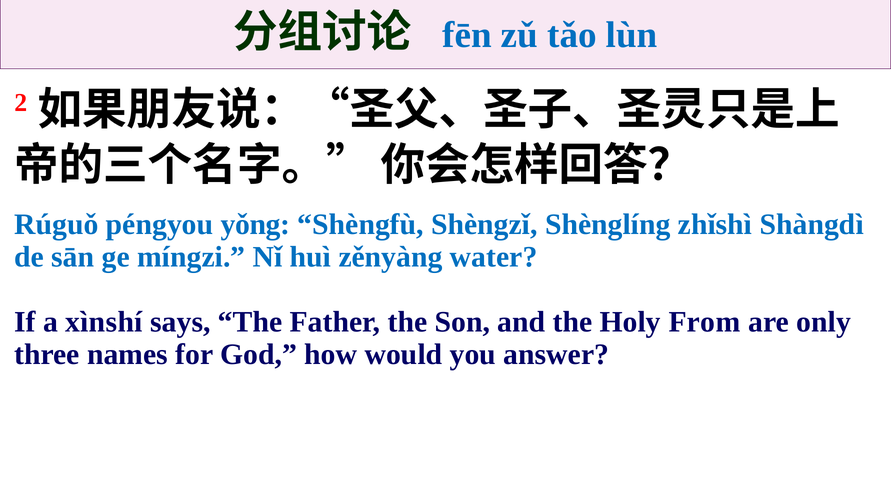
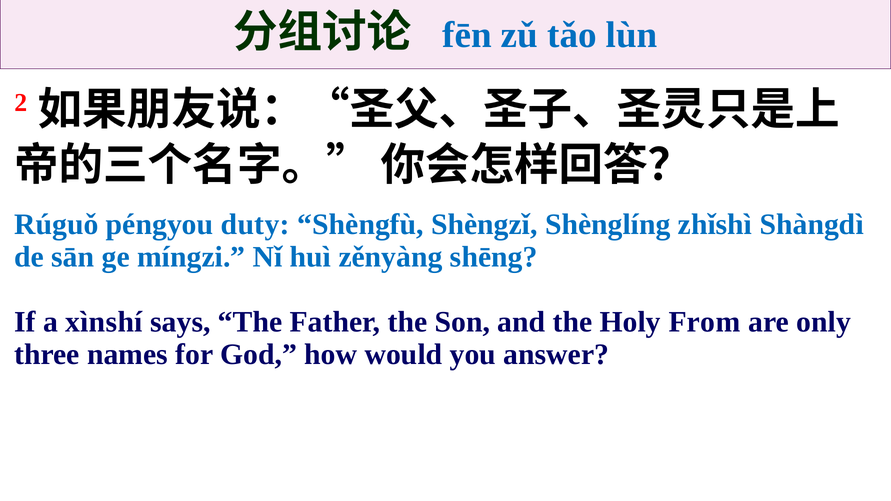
yǒng: yǒng -> duty
water: water -> shēng
